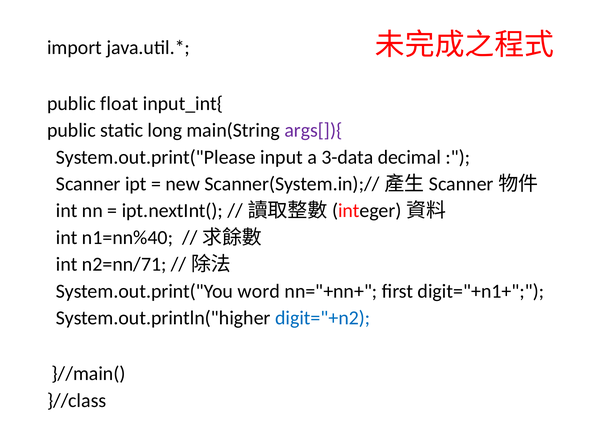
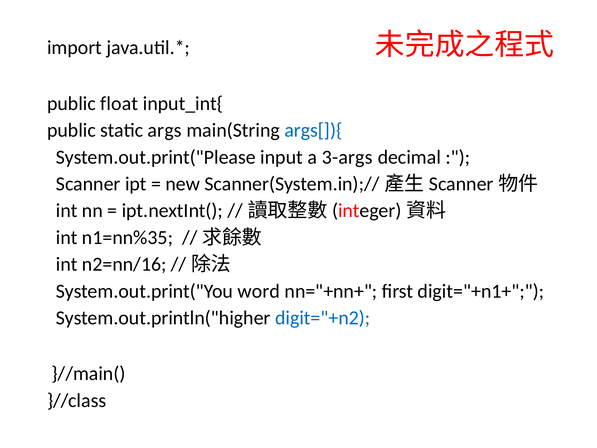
long: long -> args
args[]){ colour: purple -> blue
3-data: 3-data -> 3-args
n1=nn%40: n1=nn%40 -> n1=nn%35
n2=nn/71: n2=nn/71 -> n2=nn/16
